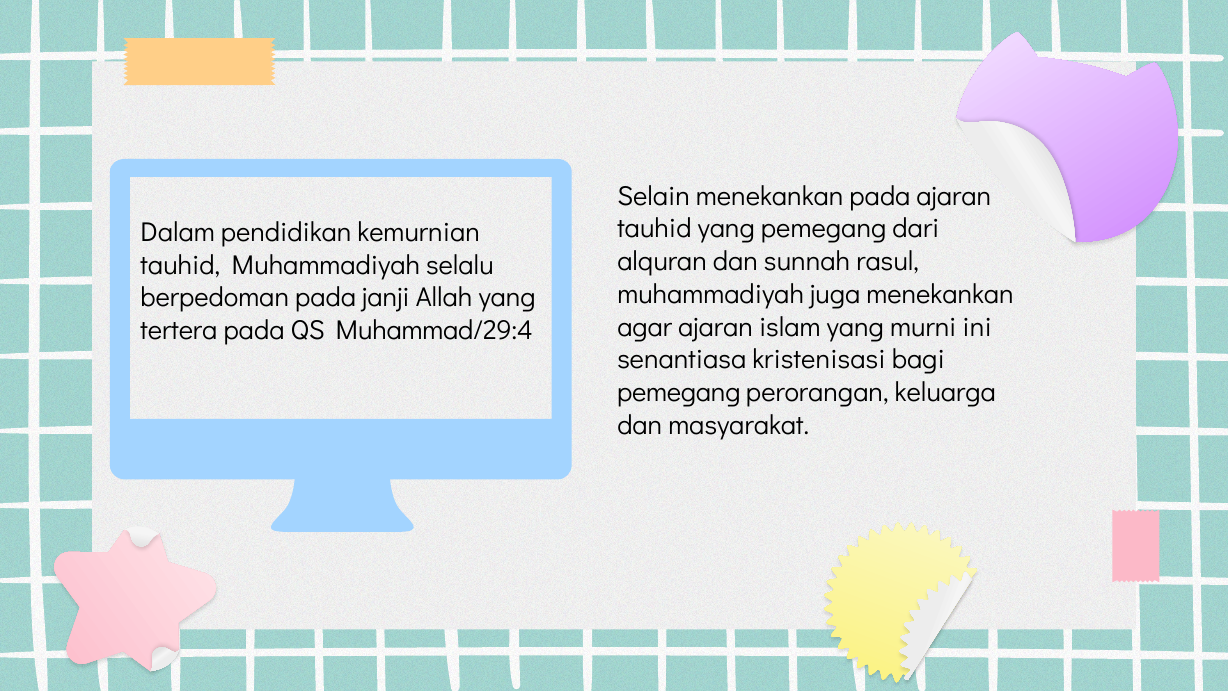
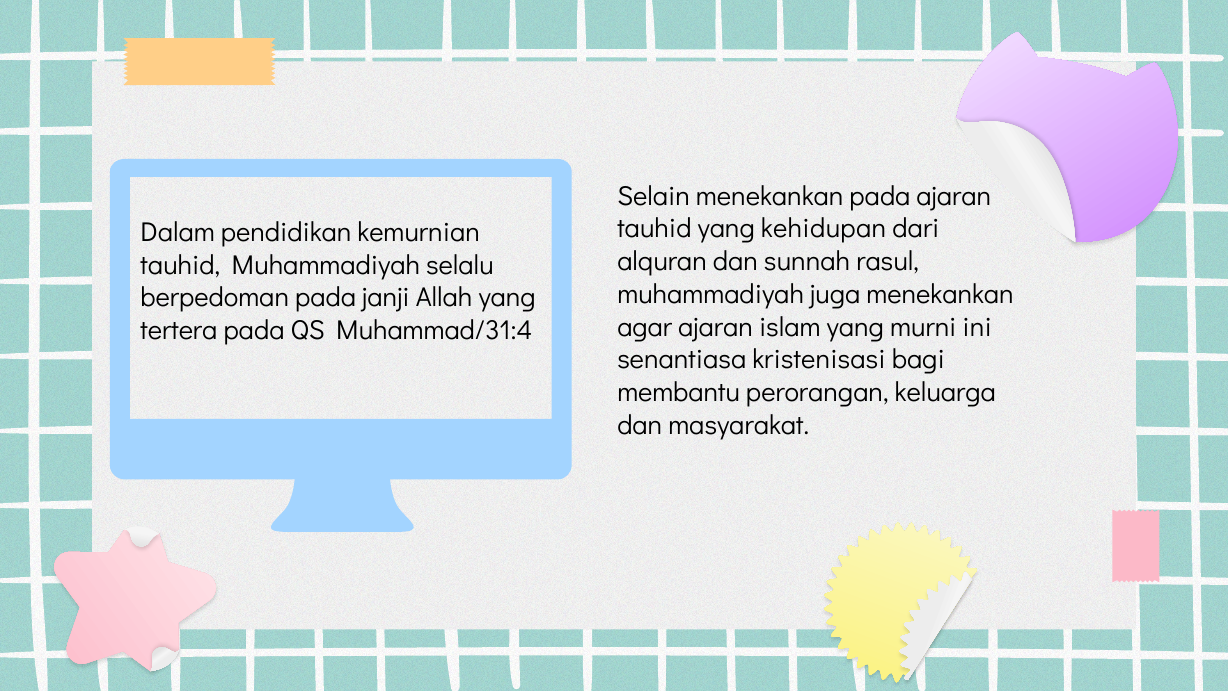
yang pemegang: pemegang -> kehidupan
Muhammad/29:4: Muhammad/29:4 -> Muhammad/31:4
pemegang at (679, 393): pemegang -> membantu
